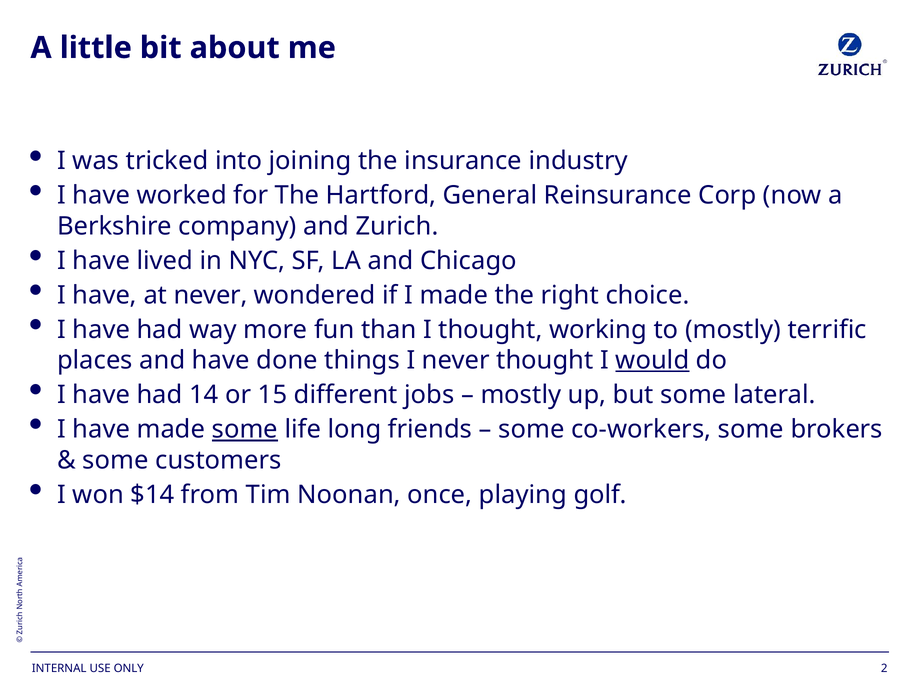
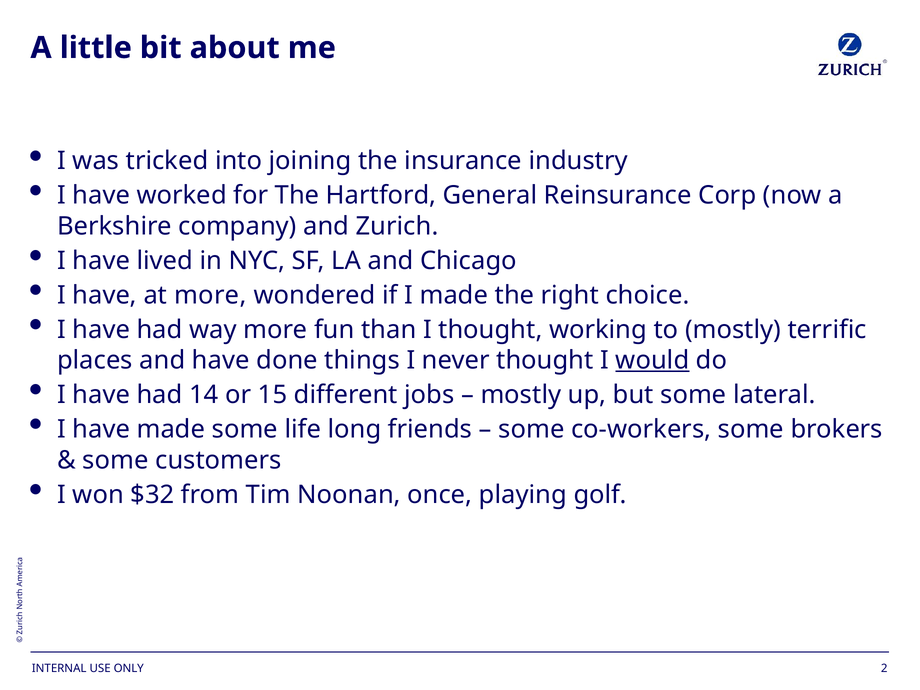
at never: never -> more
some at (245, 430) underline: present -> none
$14: $14 -> $32
